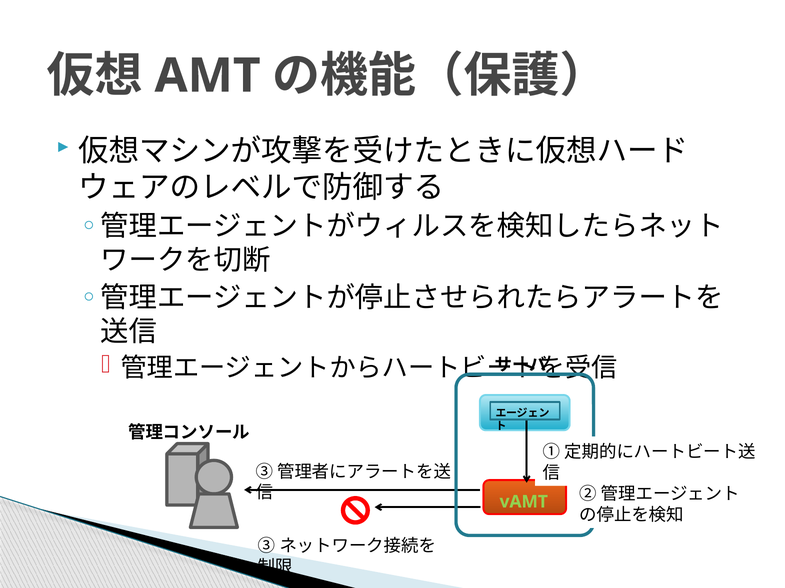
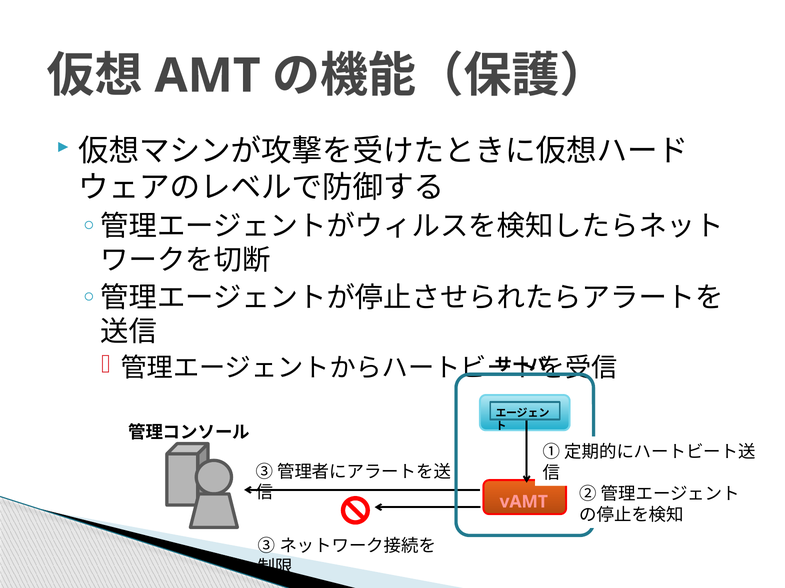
vAMT colour: light green -> pink
